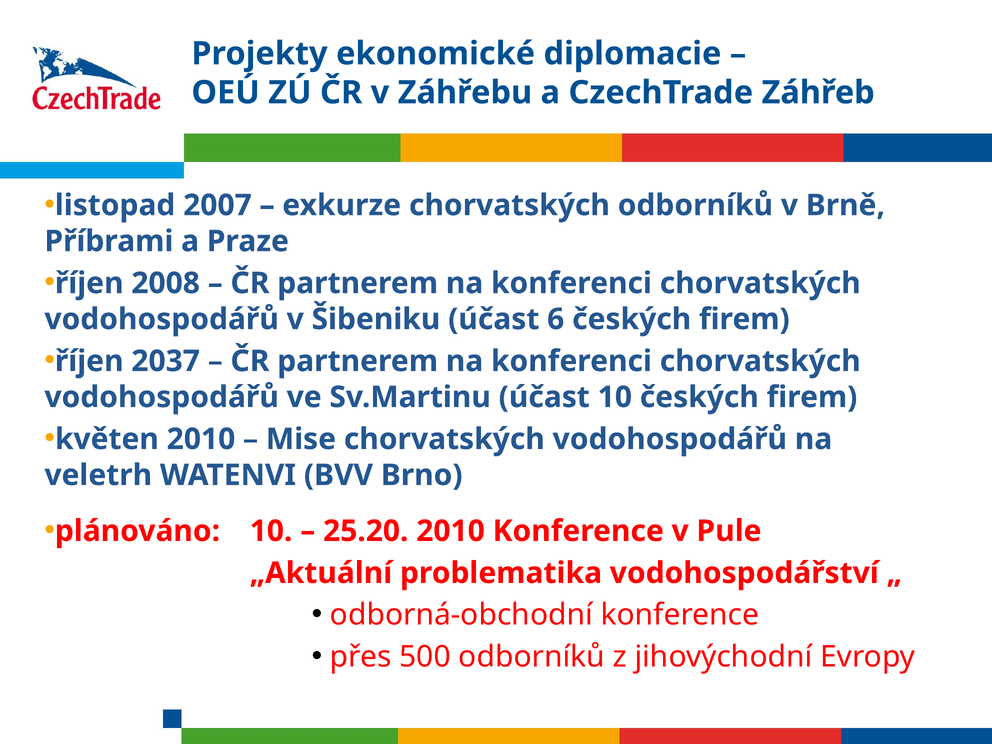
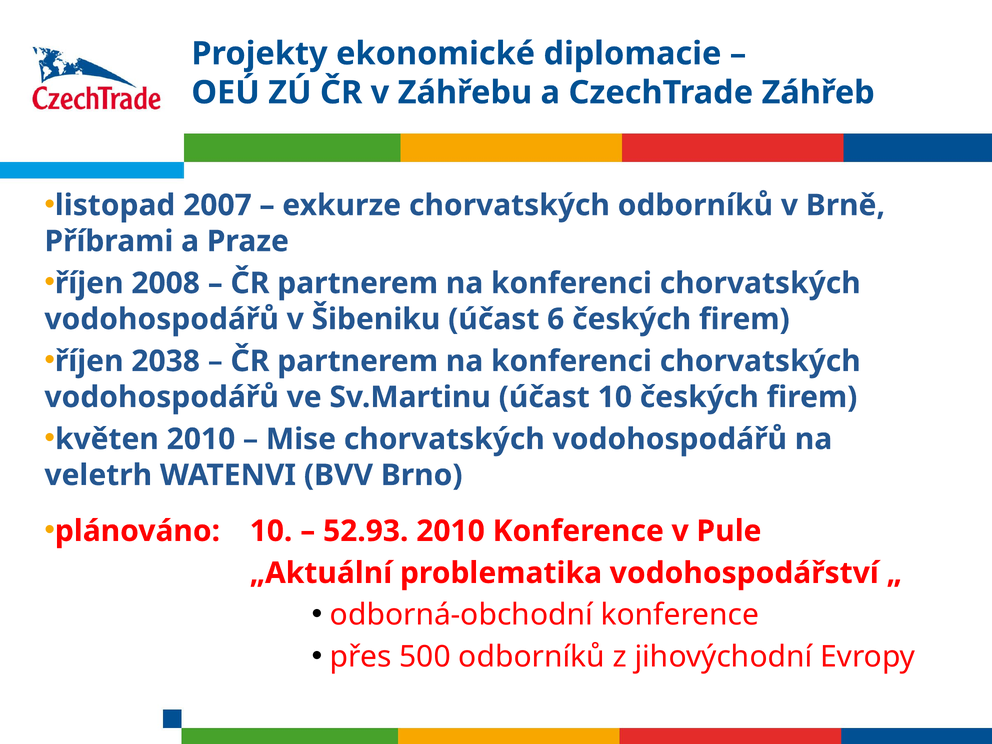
2037: 2037 -> 2038
25.20: 25.20 -> 52.93
